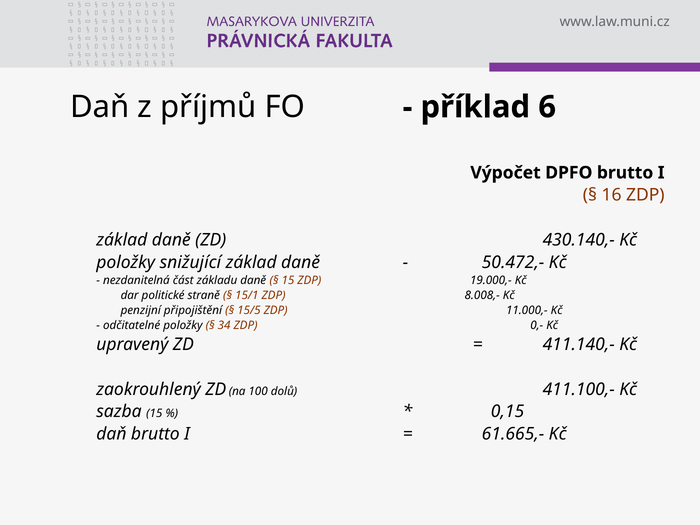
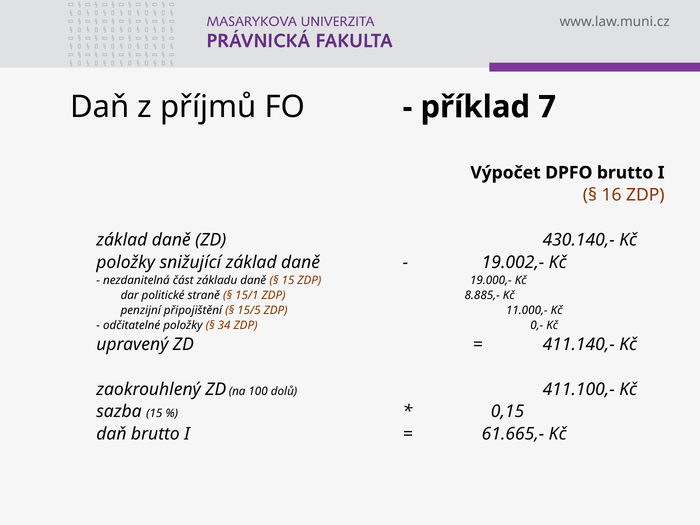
6: 6 -> 7
50.472,-: 50.472,- -> 19.002,-
8.008,-: 8.008,- -> 8.885,-
